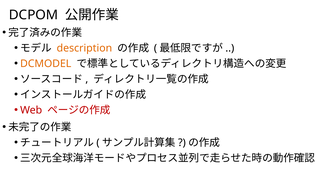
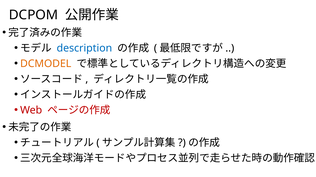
description colour: orange -> blue
